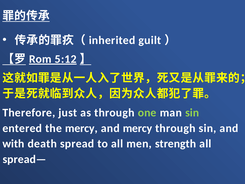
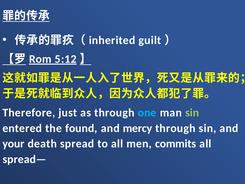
one colour: light green -> light blue
the mercy: mercy -> found
with: with -> your
strength: strength -> commits
